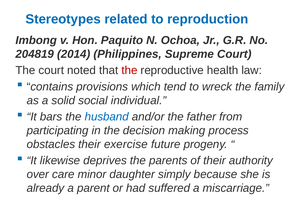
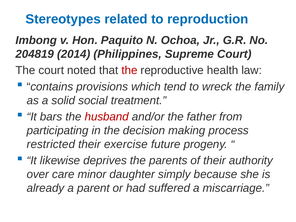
individual: individual -> treatment
husband colour: blue -> red
obstacles: obstacles -> restricted
